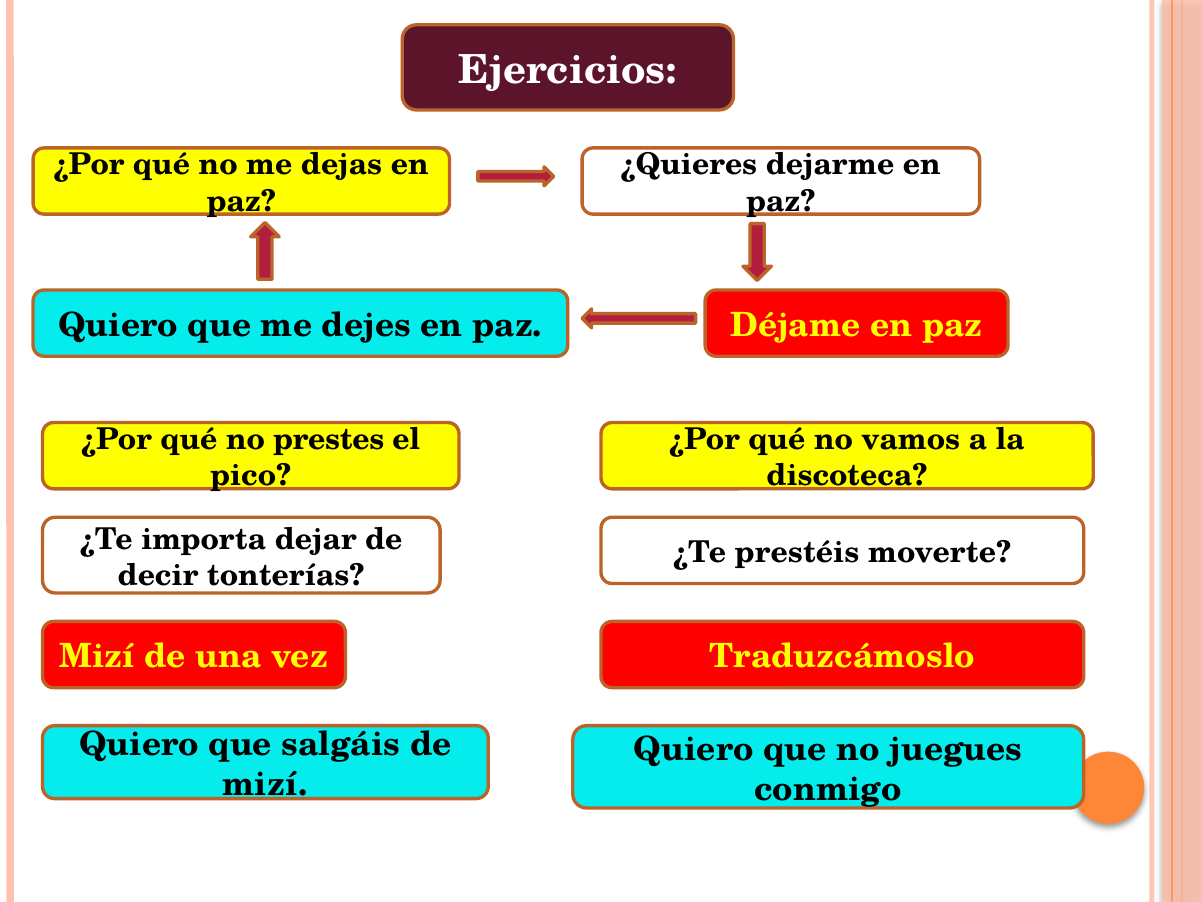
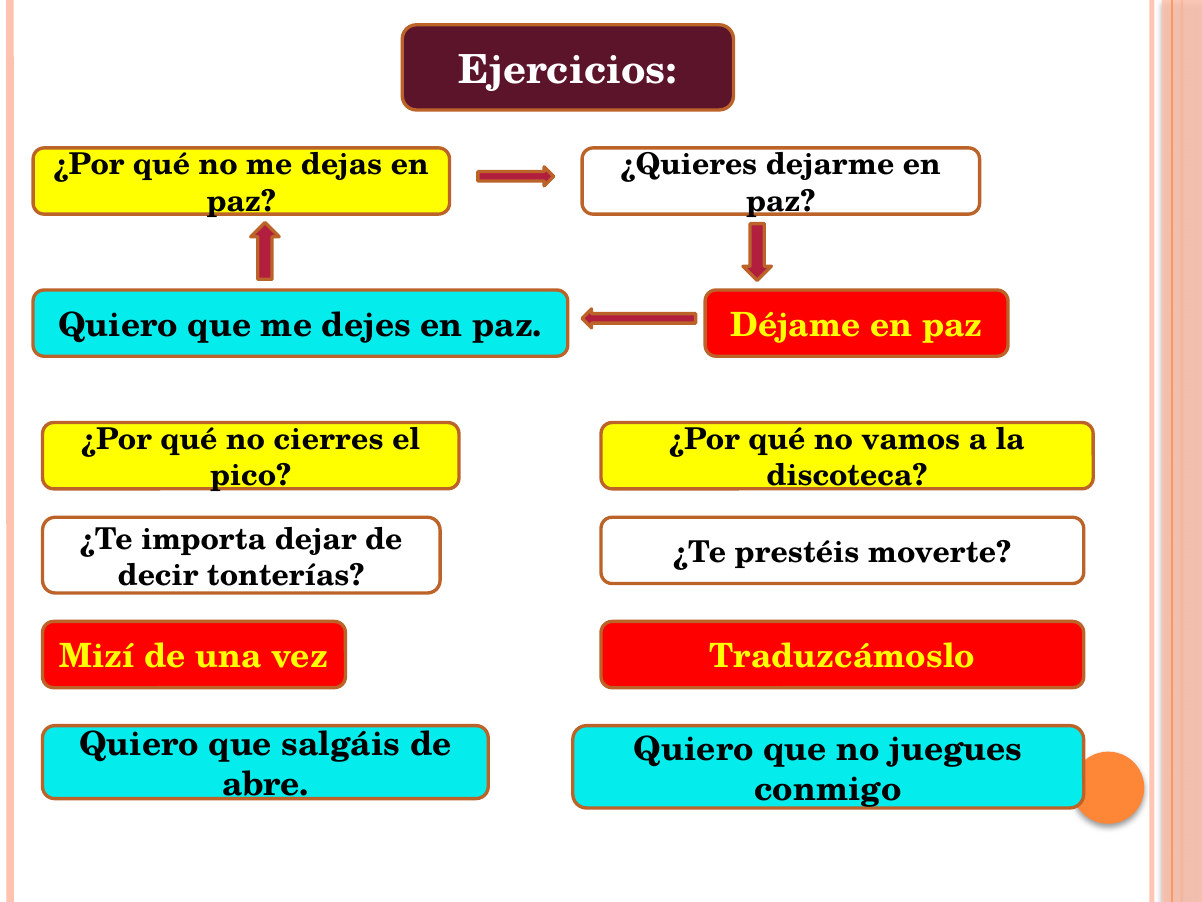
prestes: prestes -> cierres
mizí at (265, 784): mizí -> abre
